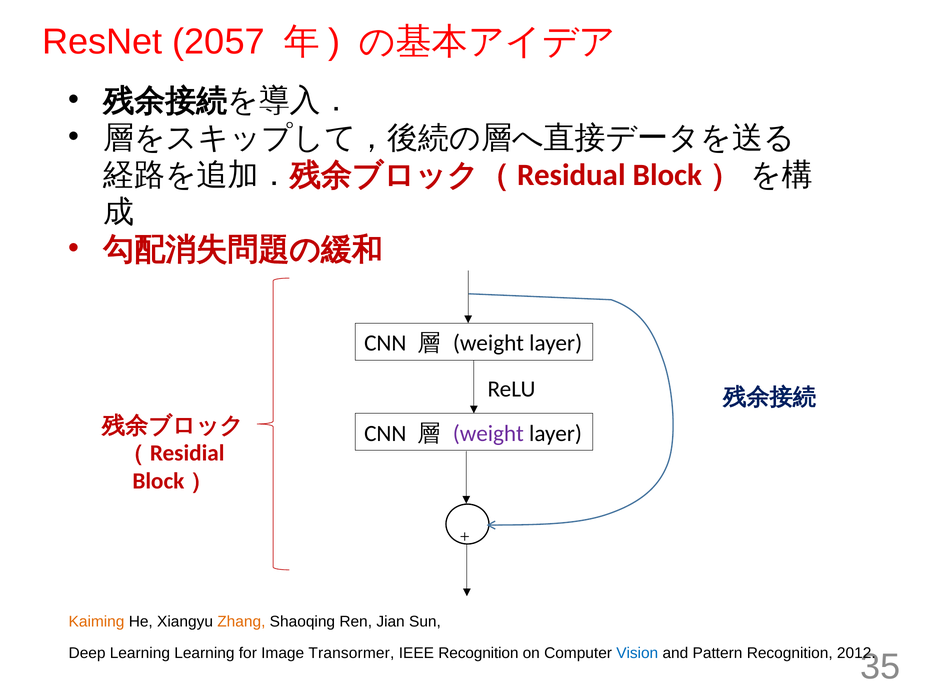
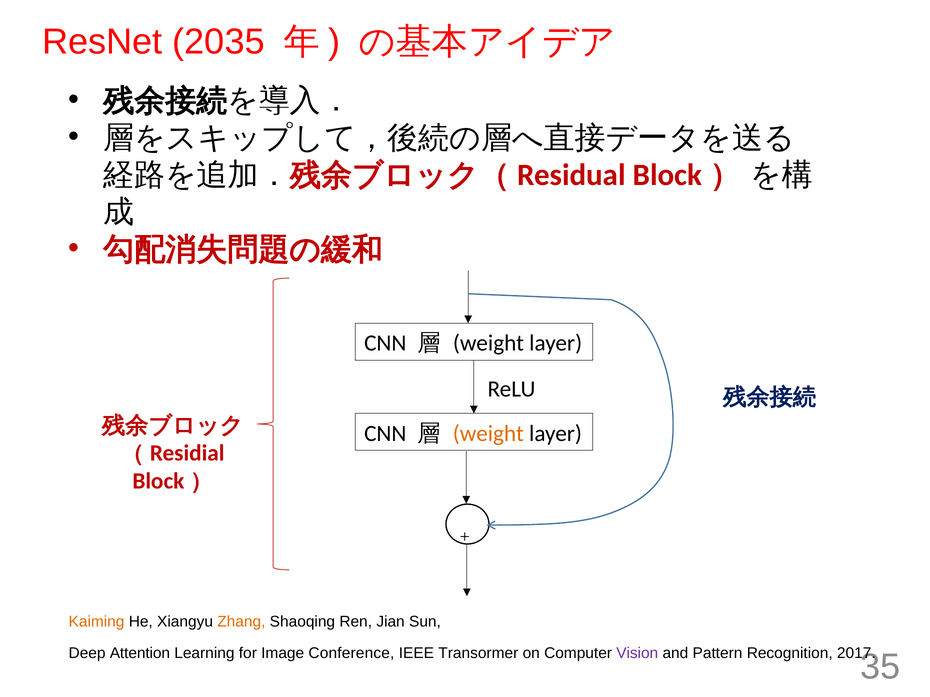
2057: 2057 -> 2035
weight at (488, 434) colour: purple -> orange
Deep Learning: Learning -> Attention
Transormer: Transormer -> Conference
IEEE Recognition: Recognition -> Transormer
Vision colour: blue -> purple
2012: 2012 -> 2017
